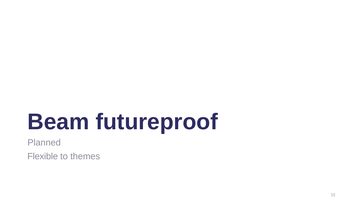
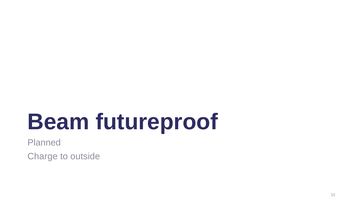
Flexible: Flexible -> Charge
themes: themes -> outside
